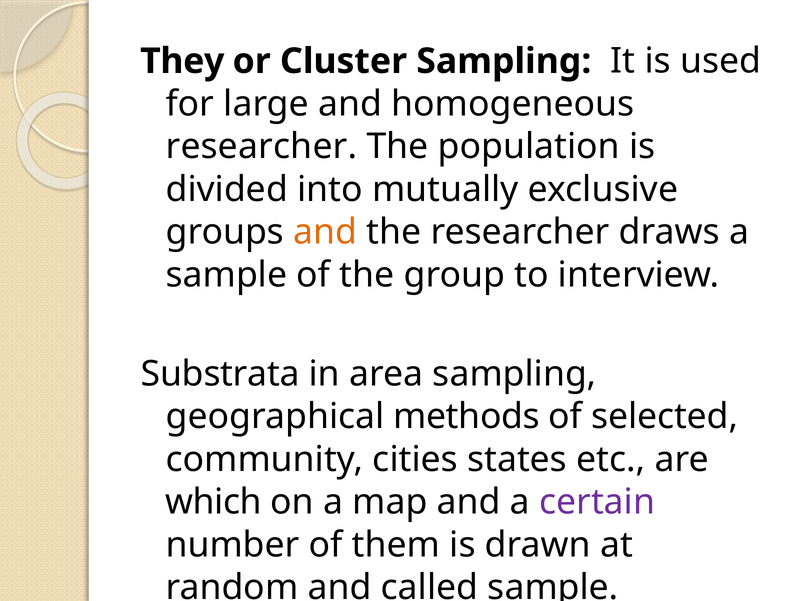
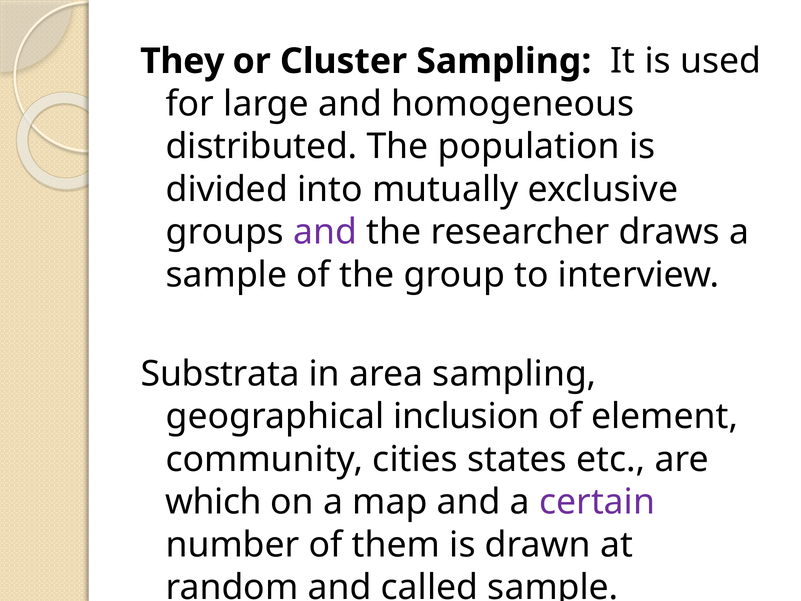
researcher at (261, 147): researcher -> distributed
and at (325, 232) colour: orange -> purple
methods: methods -> inclusion
selected: selected -> element
